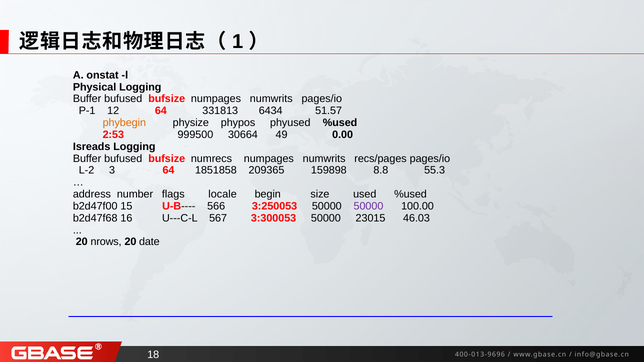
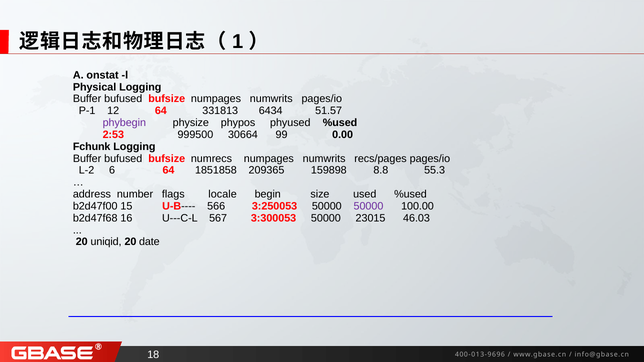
phybegin colour: orange -> purple
49: 49 -> 99
Isreads: Isreads -> Fchunk
3: 3 -> 6
nrows: nrows -> uniqid
